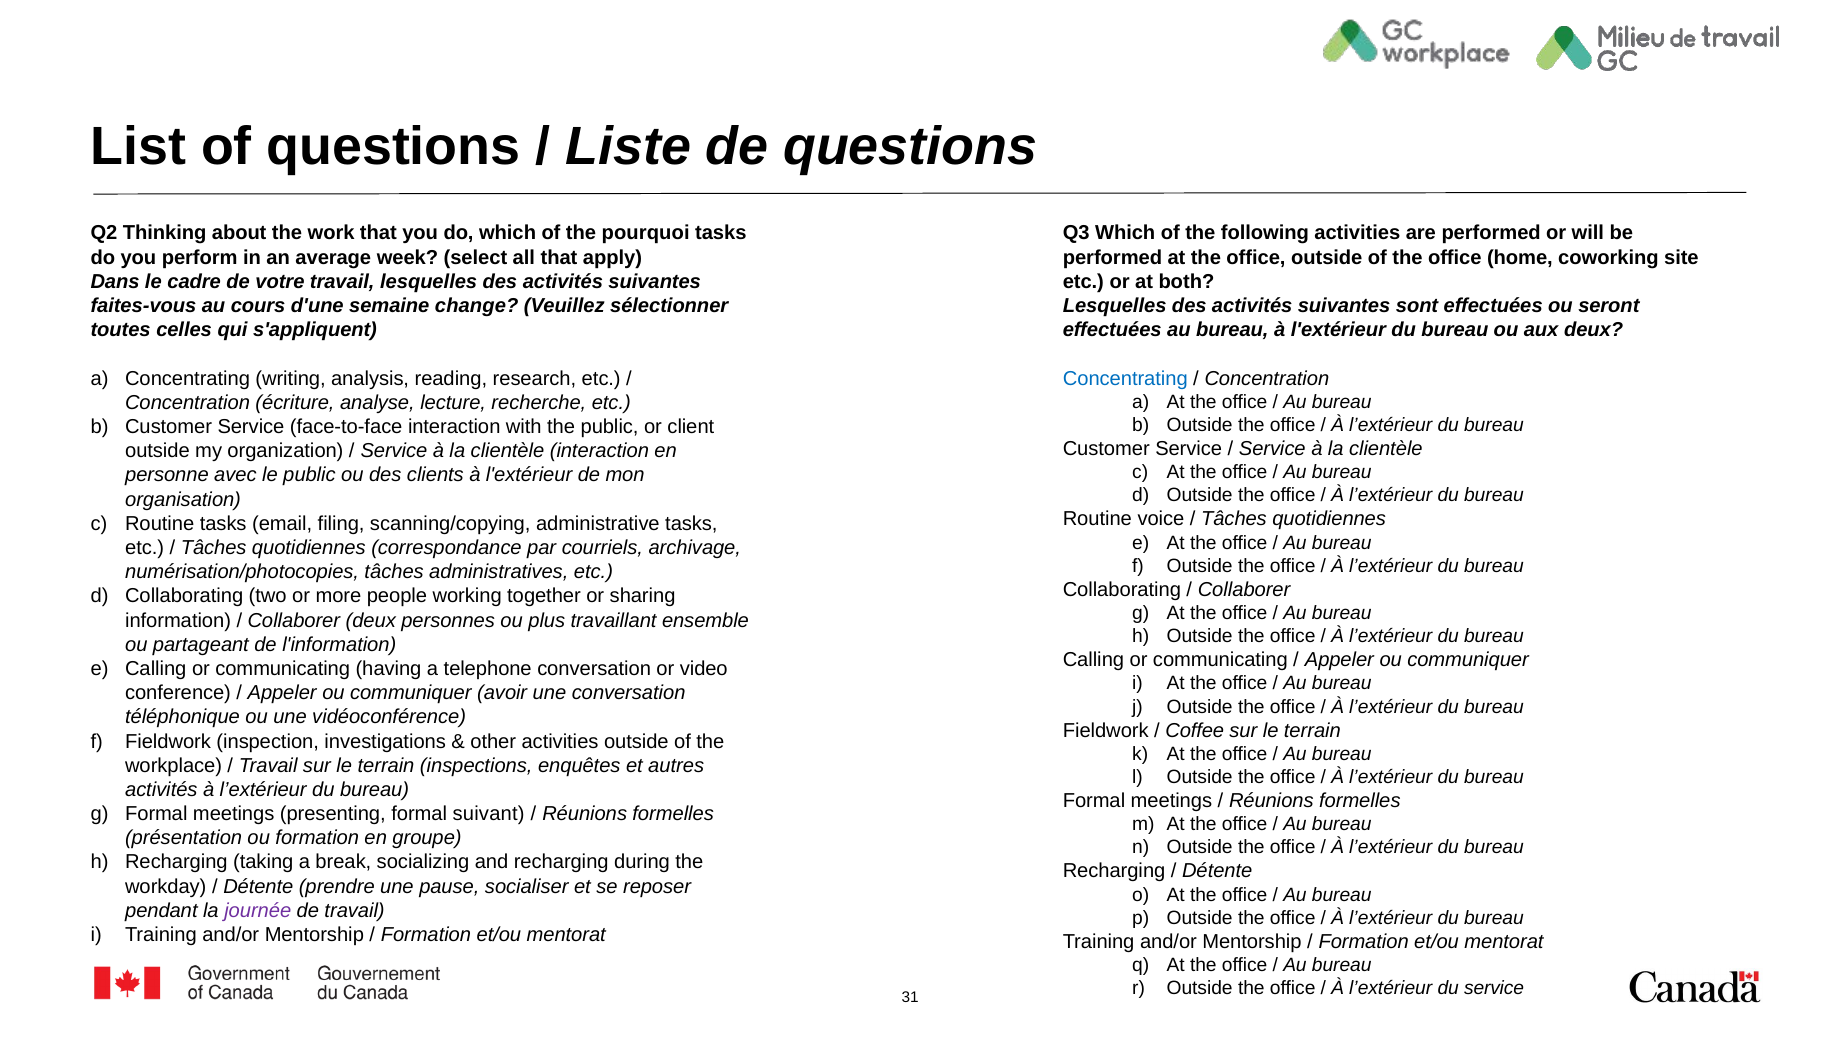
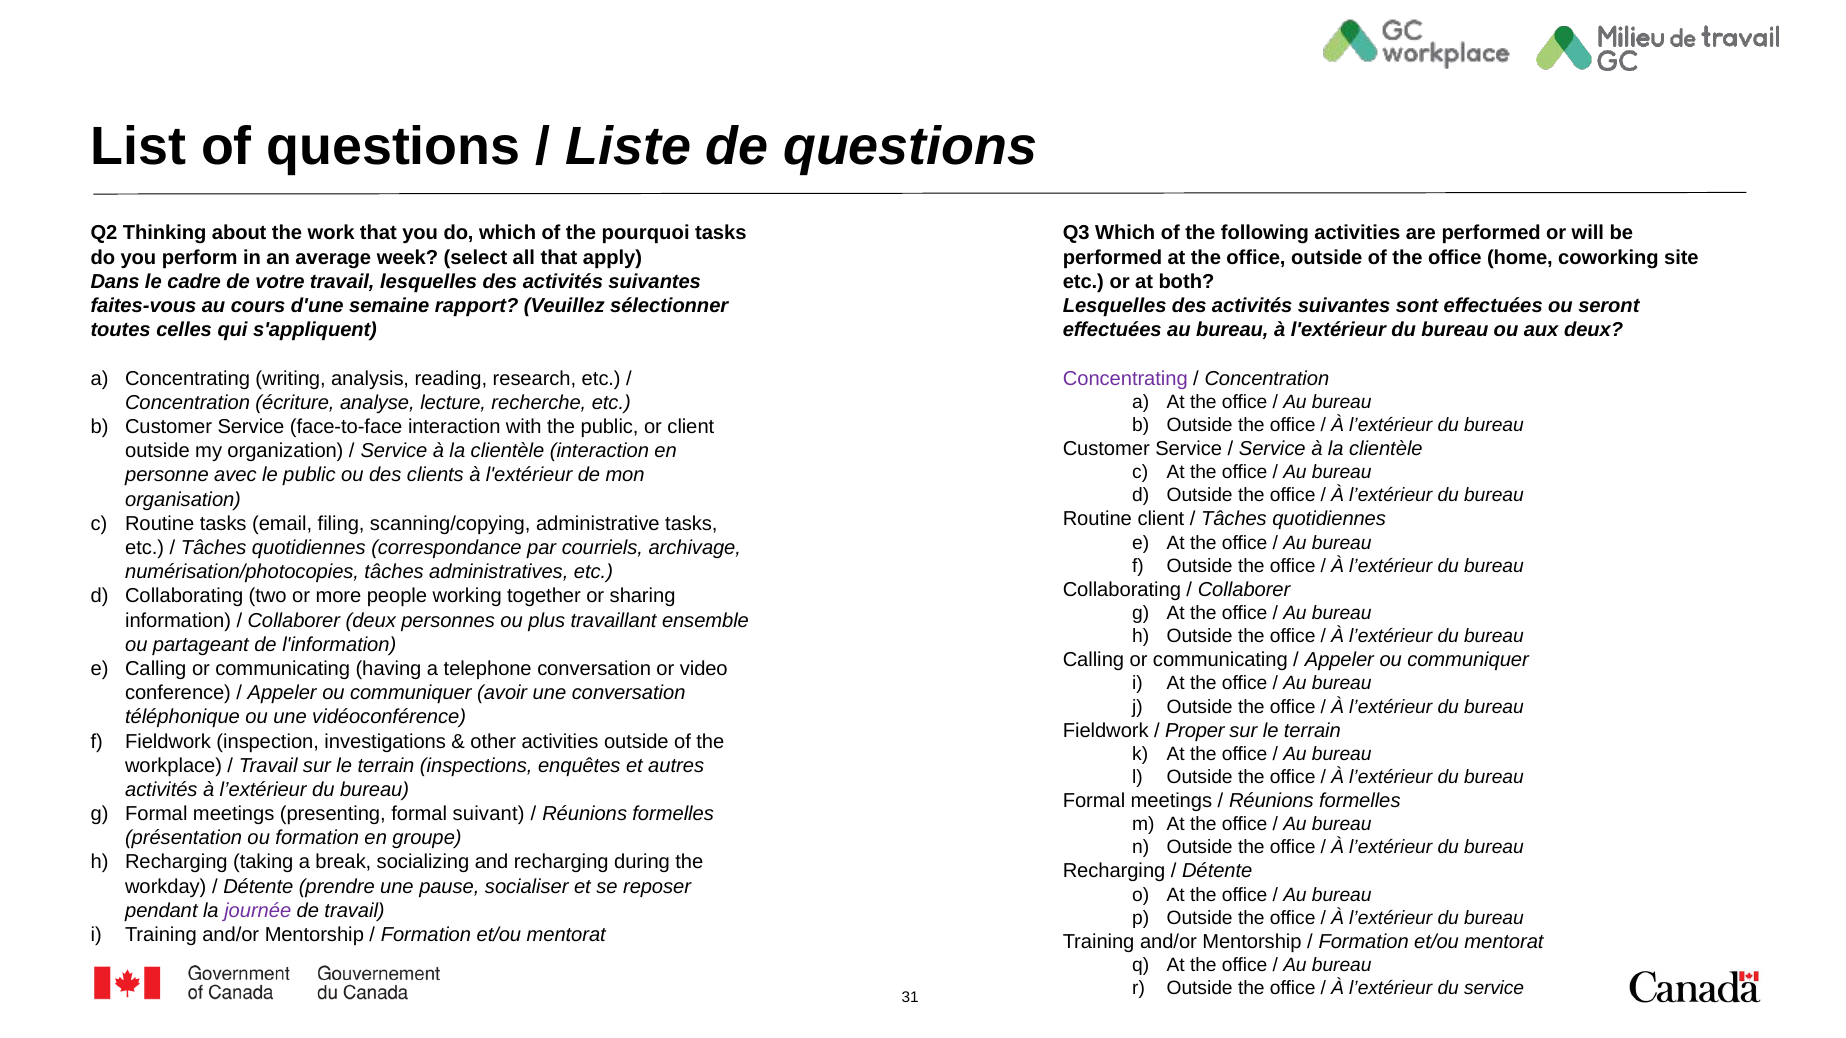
change: change -> rapport
Concentrating at (1125, 379) colour: blue -> purple
Routine voice: voice -> client
Coffee: Coffee -> Proper
